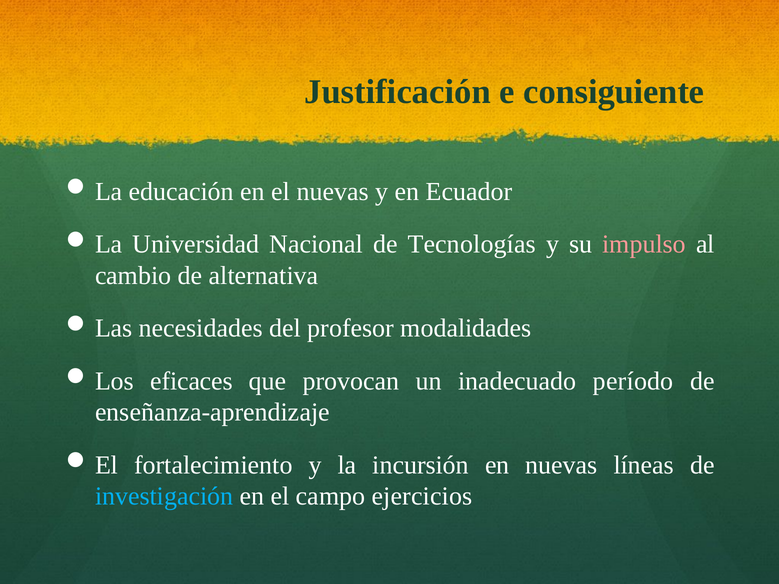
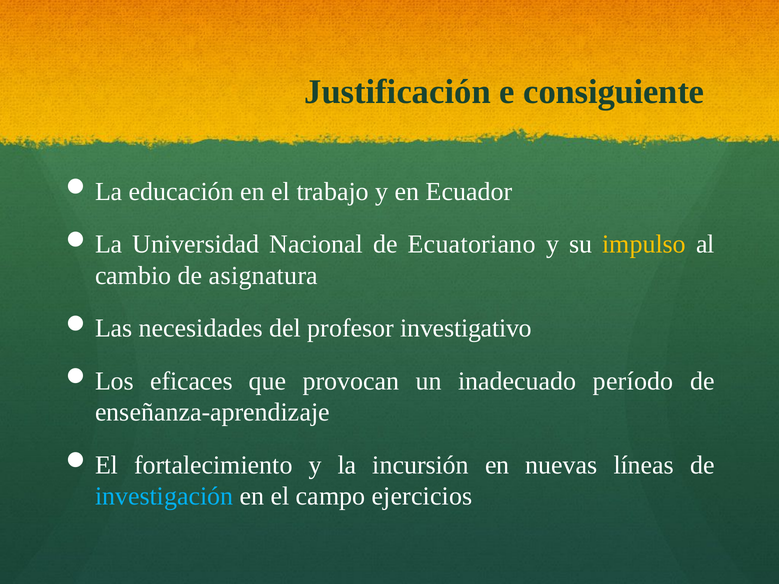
el nuevas: nuevas -> trabajo
Tecnologías: Tecnologías -> Ecuatoriano
impulso colour: pink -> yellow
alternativa: alternativa -> asignatura
modalidades: modalidades -> investigativo
